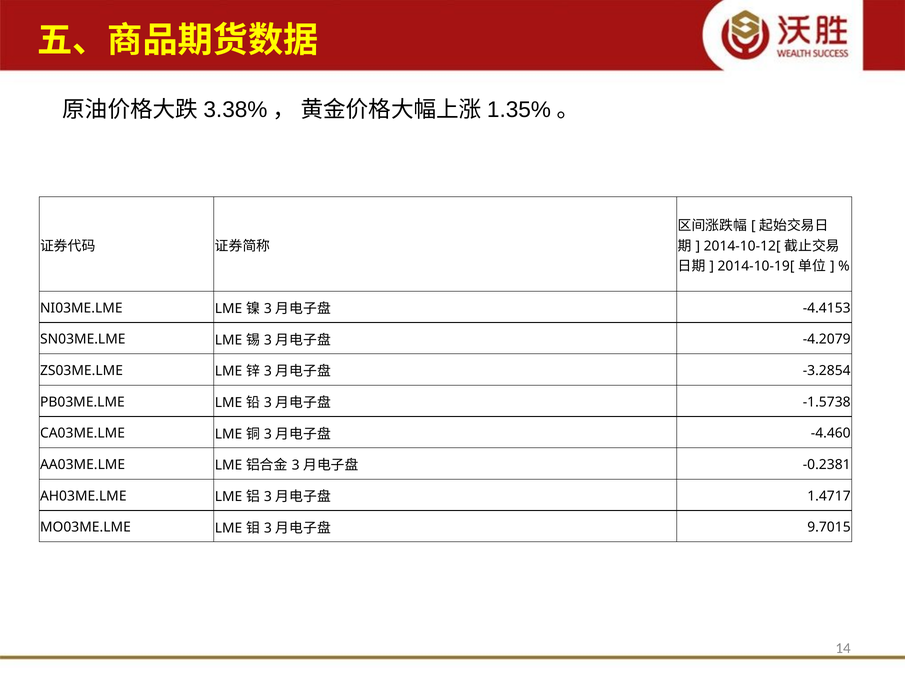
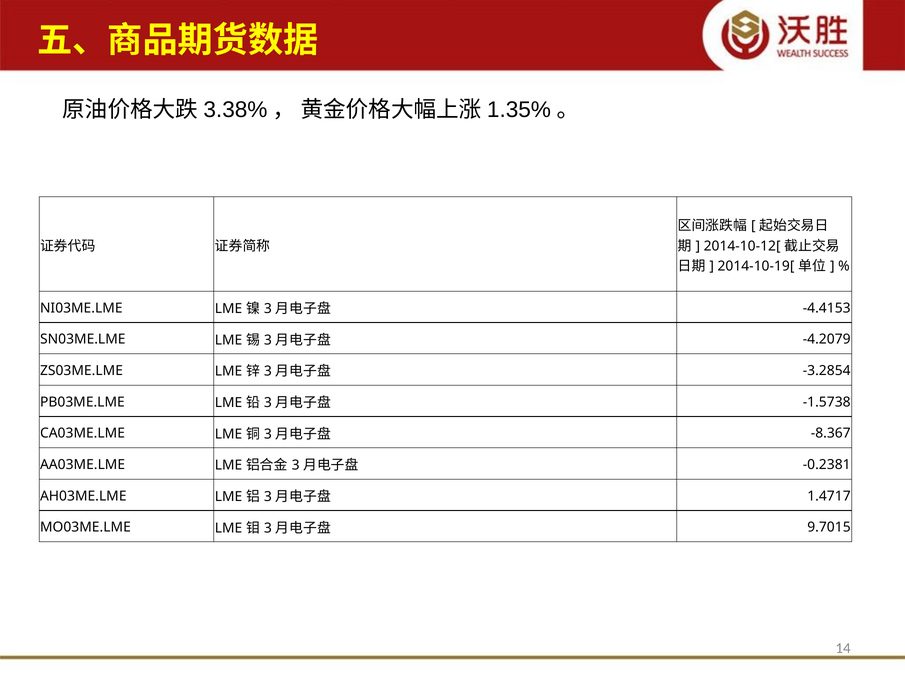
-4.460: -4.460 -> -8.367
